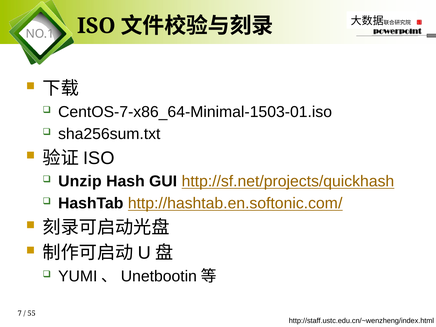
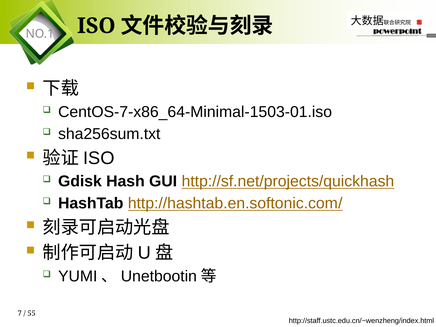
Unzip: Unzip -> Gdisk
